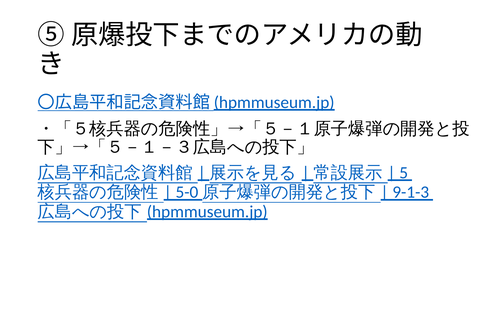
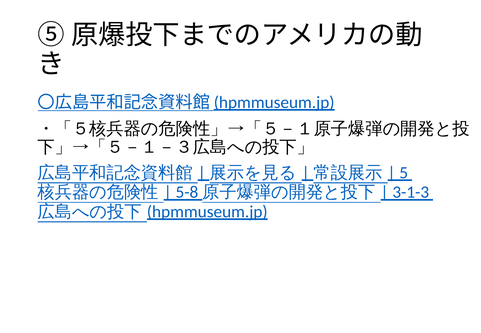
5-0: 5-0 -> 5-8
9-1-3: 9-1-3 -> 3-1-3
